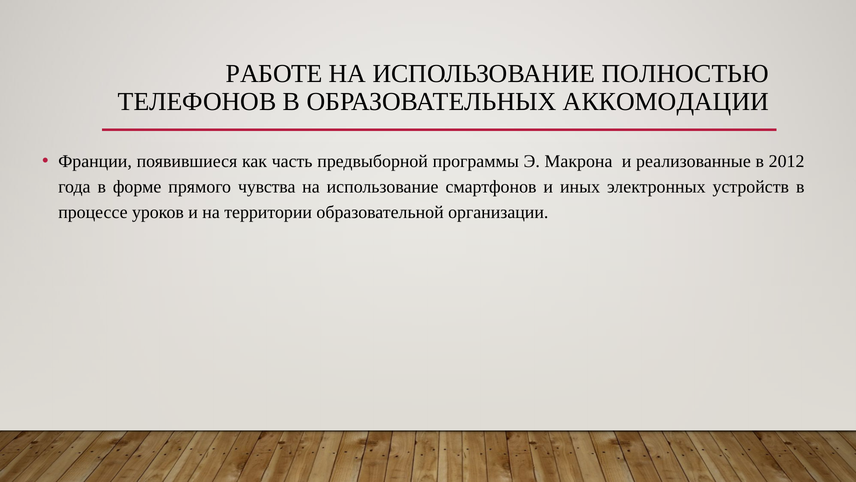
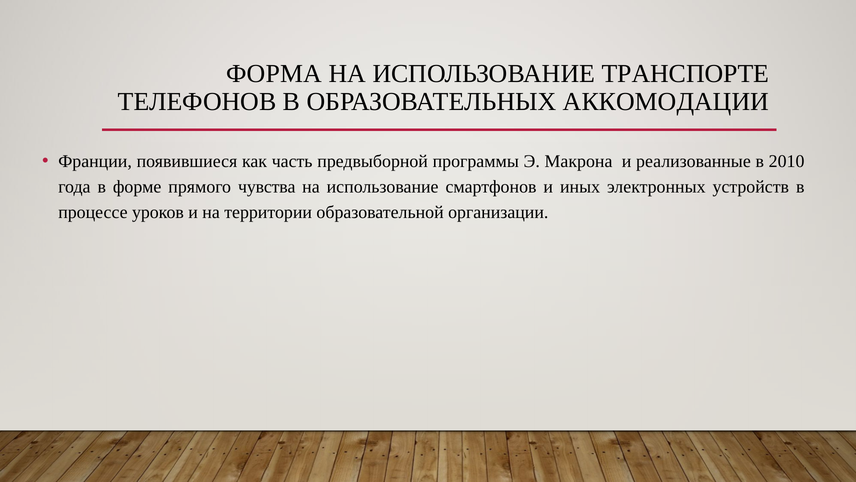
РАБОТЕ: РАБОТЕ -> ФОРМА
ПОЛНОСТЬЮ: ПОЛНОСТЬЮ -> ТРАНСПОРТЕ
2012: 2012 -> 2010
